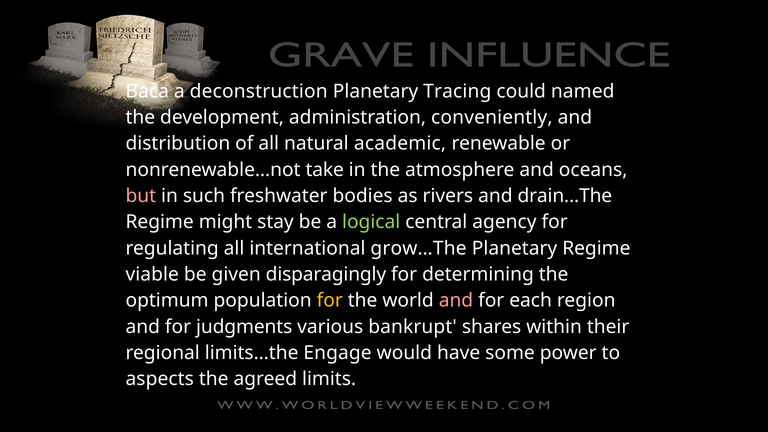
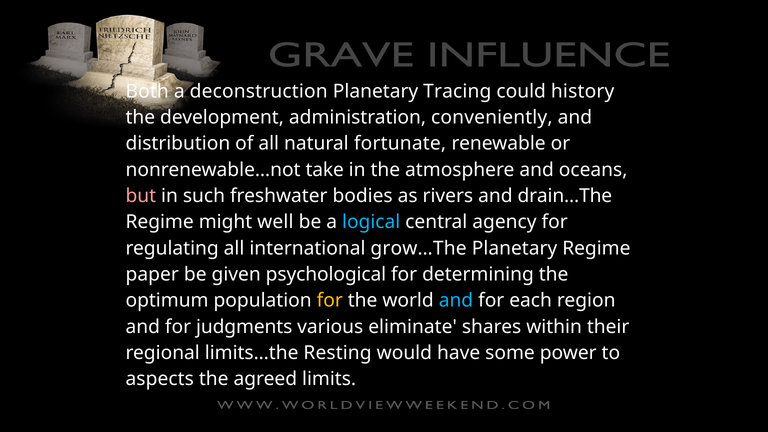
Baca: Baca -> Both
named: named -> history
academic: academic -> fortunate
stay: stay -> well
logical colour: light green -> light blue
viable: viable -> paper
disparagingly: disparagingly -> psychological
and at (456, 301) colour: pink -> light blue
bankrupt: bankrupt -> eliminate
Engage: Engage -> Resting
